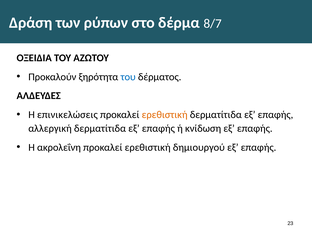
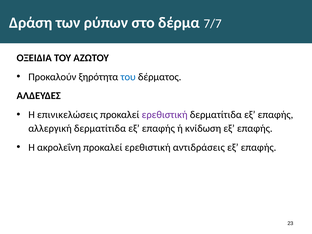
8/7: 8/7 -> 7/7
ερεθιστική at (165, 115) colour: orange -> purple
δημιουργού: δημιουργού -> αντιδράσεις
